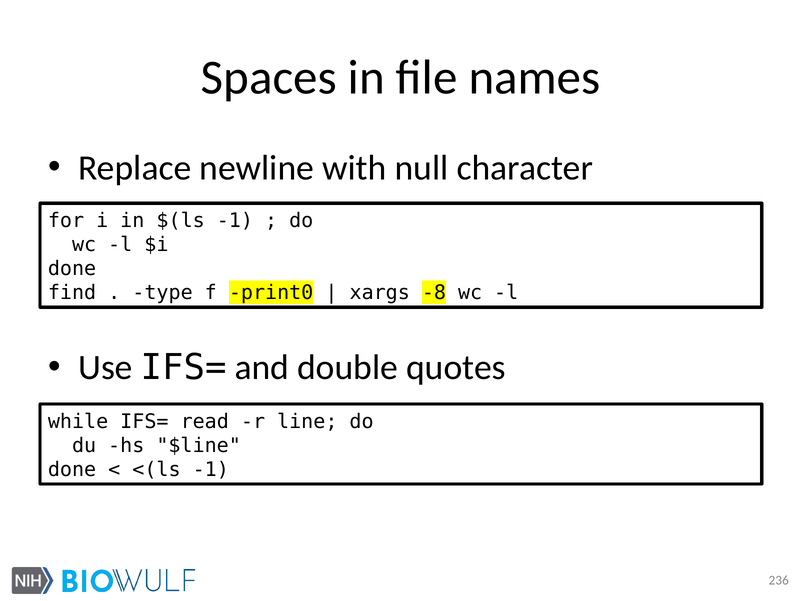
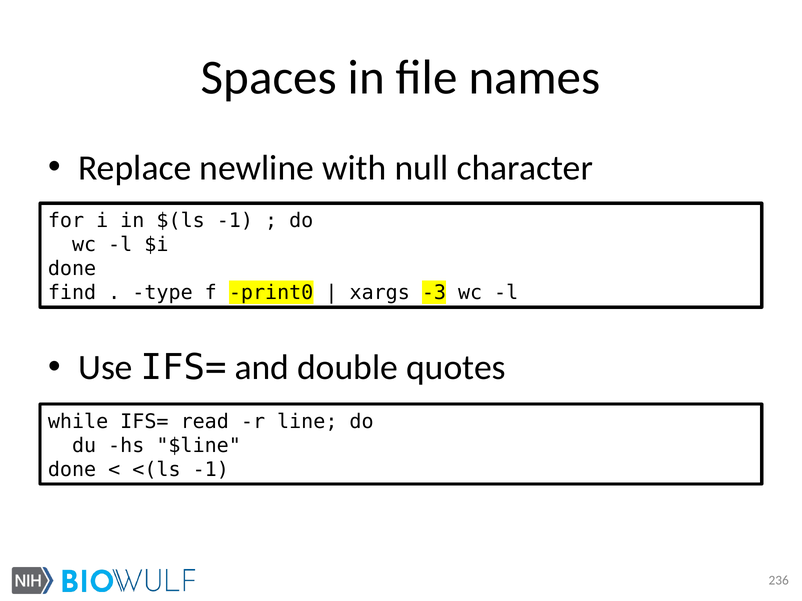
-8: -8 -> -3
